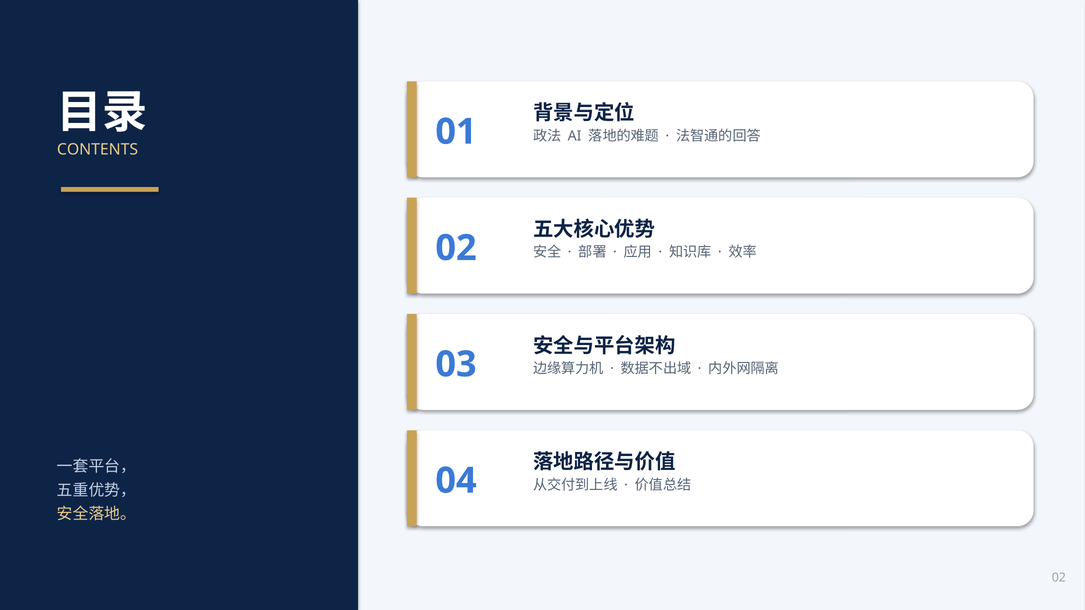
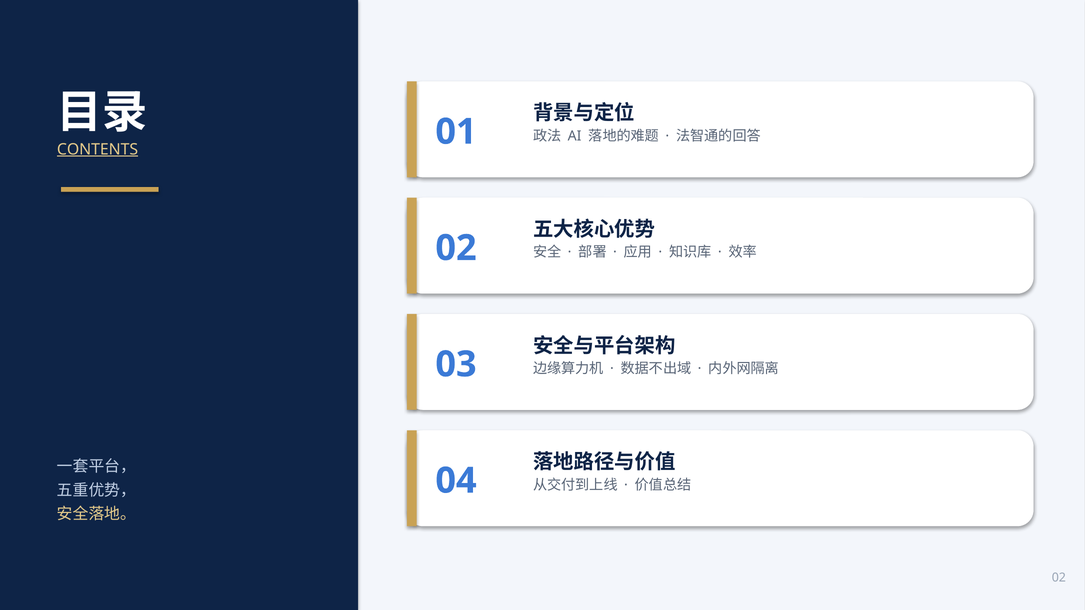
CONTENTS underline: none -> present
